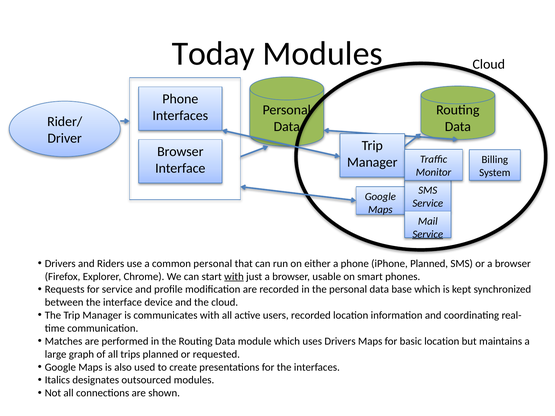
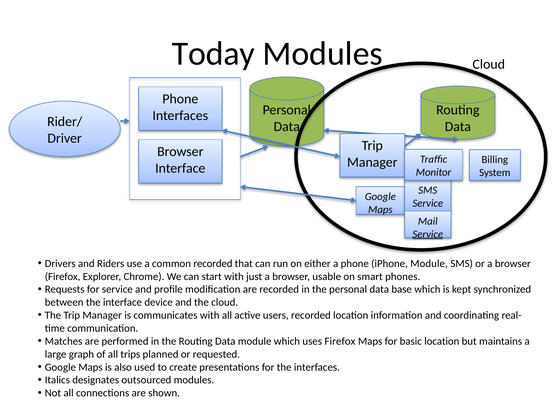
common personal: personal -> recorded
iPhone Planned: Planned -> Module
with at (234, 277) underline: present -> none
uses Drivers: Drivers -> Firefox
